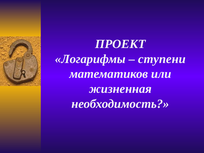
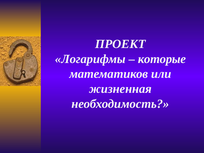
ступени: ступени -> которые
